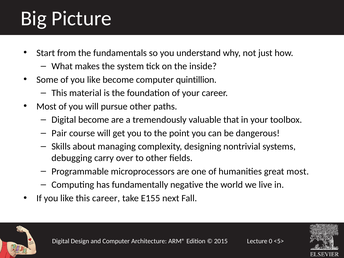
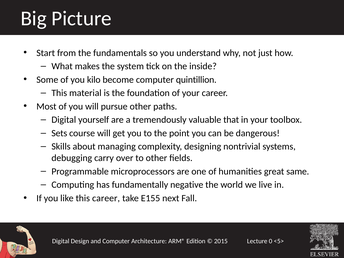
of you like: like -> kilo
Digital become: become -> yourself
Pair: Pair -> Sets
great most: most -> same
